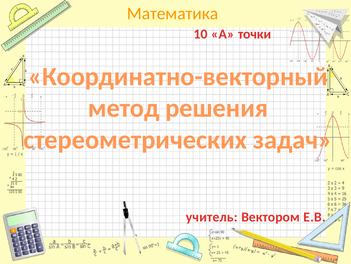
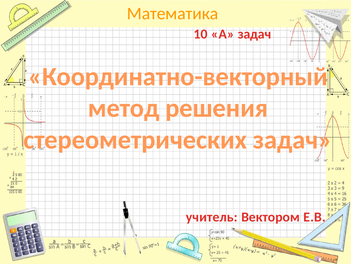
А точки: точки -> задач
